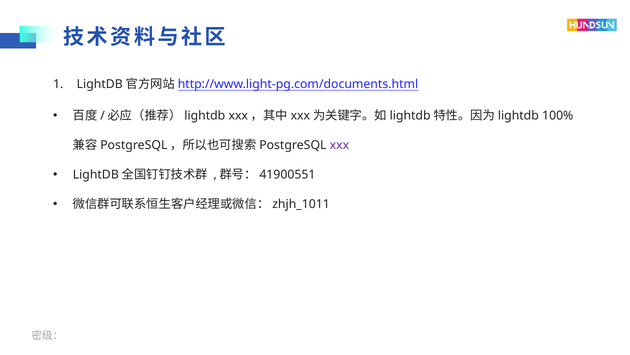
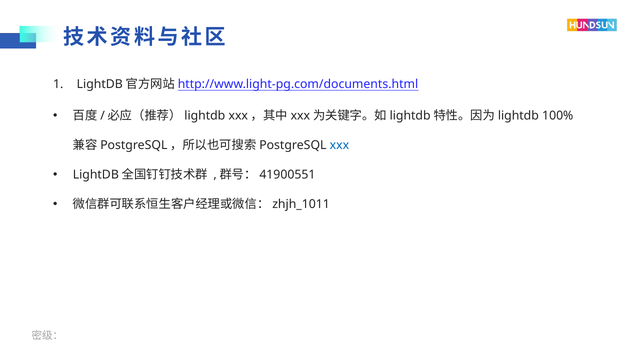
xxx colour: purple -> blue
